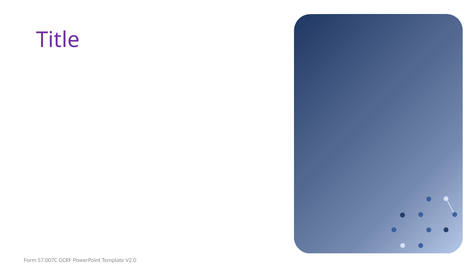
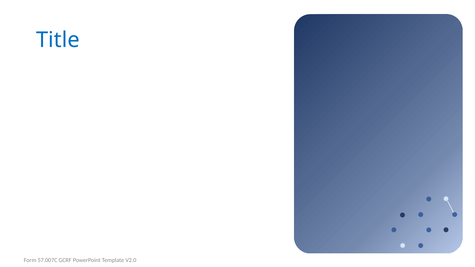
Title colour: purple -> blue
